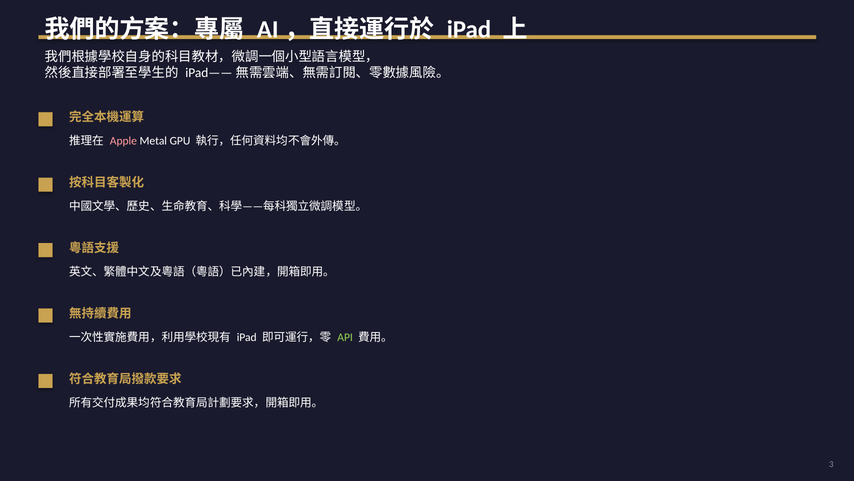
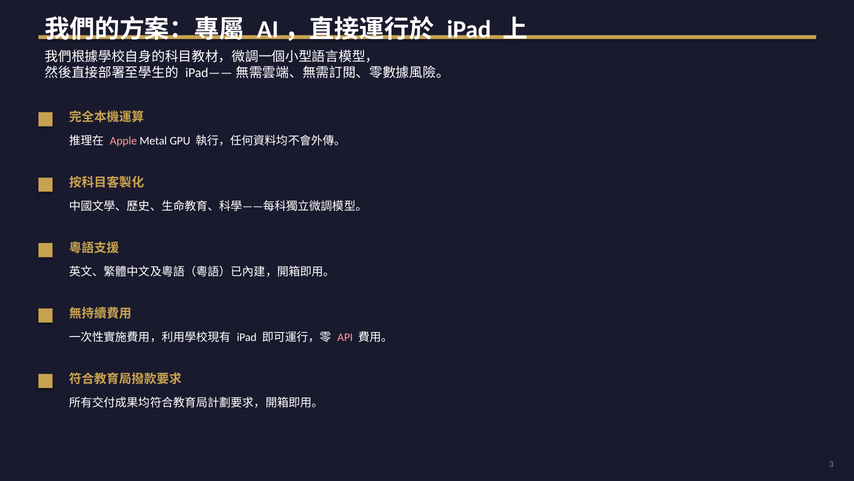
API colour: light green -> pink
